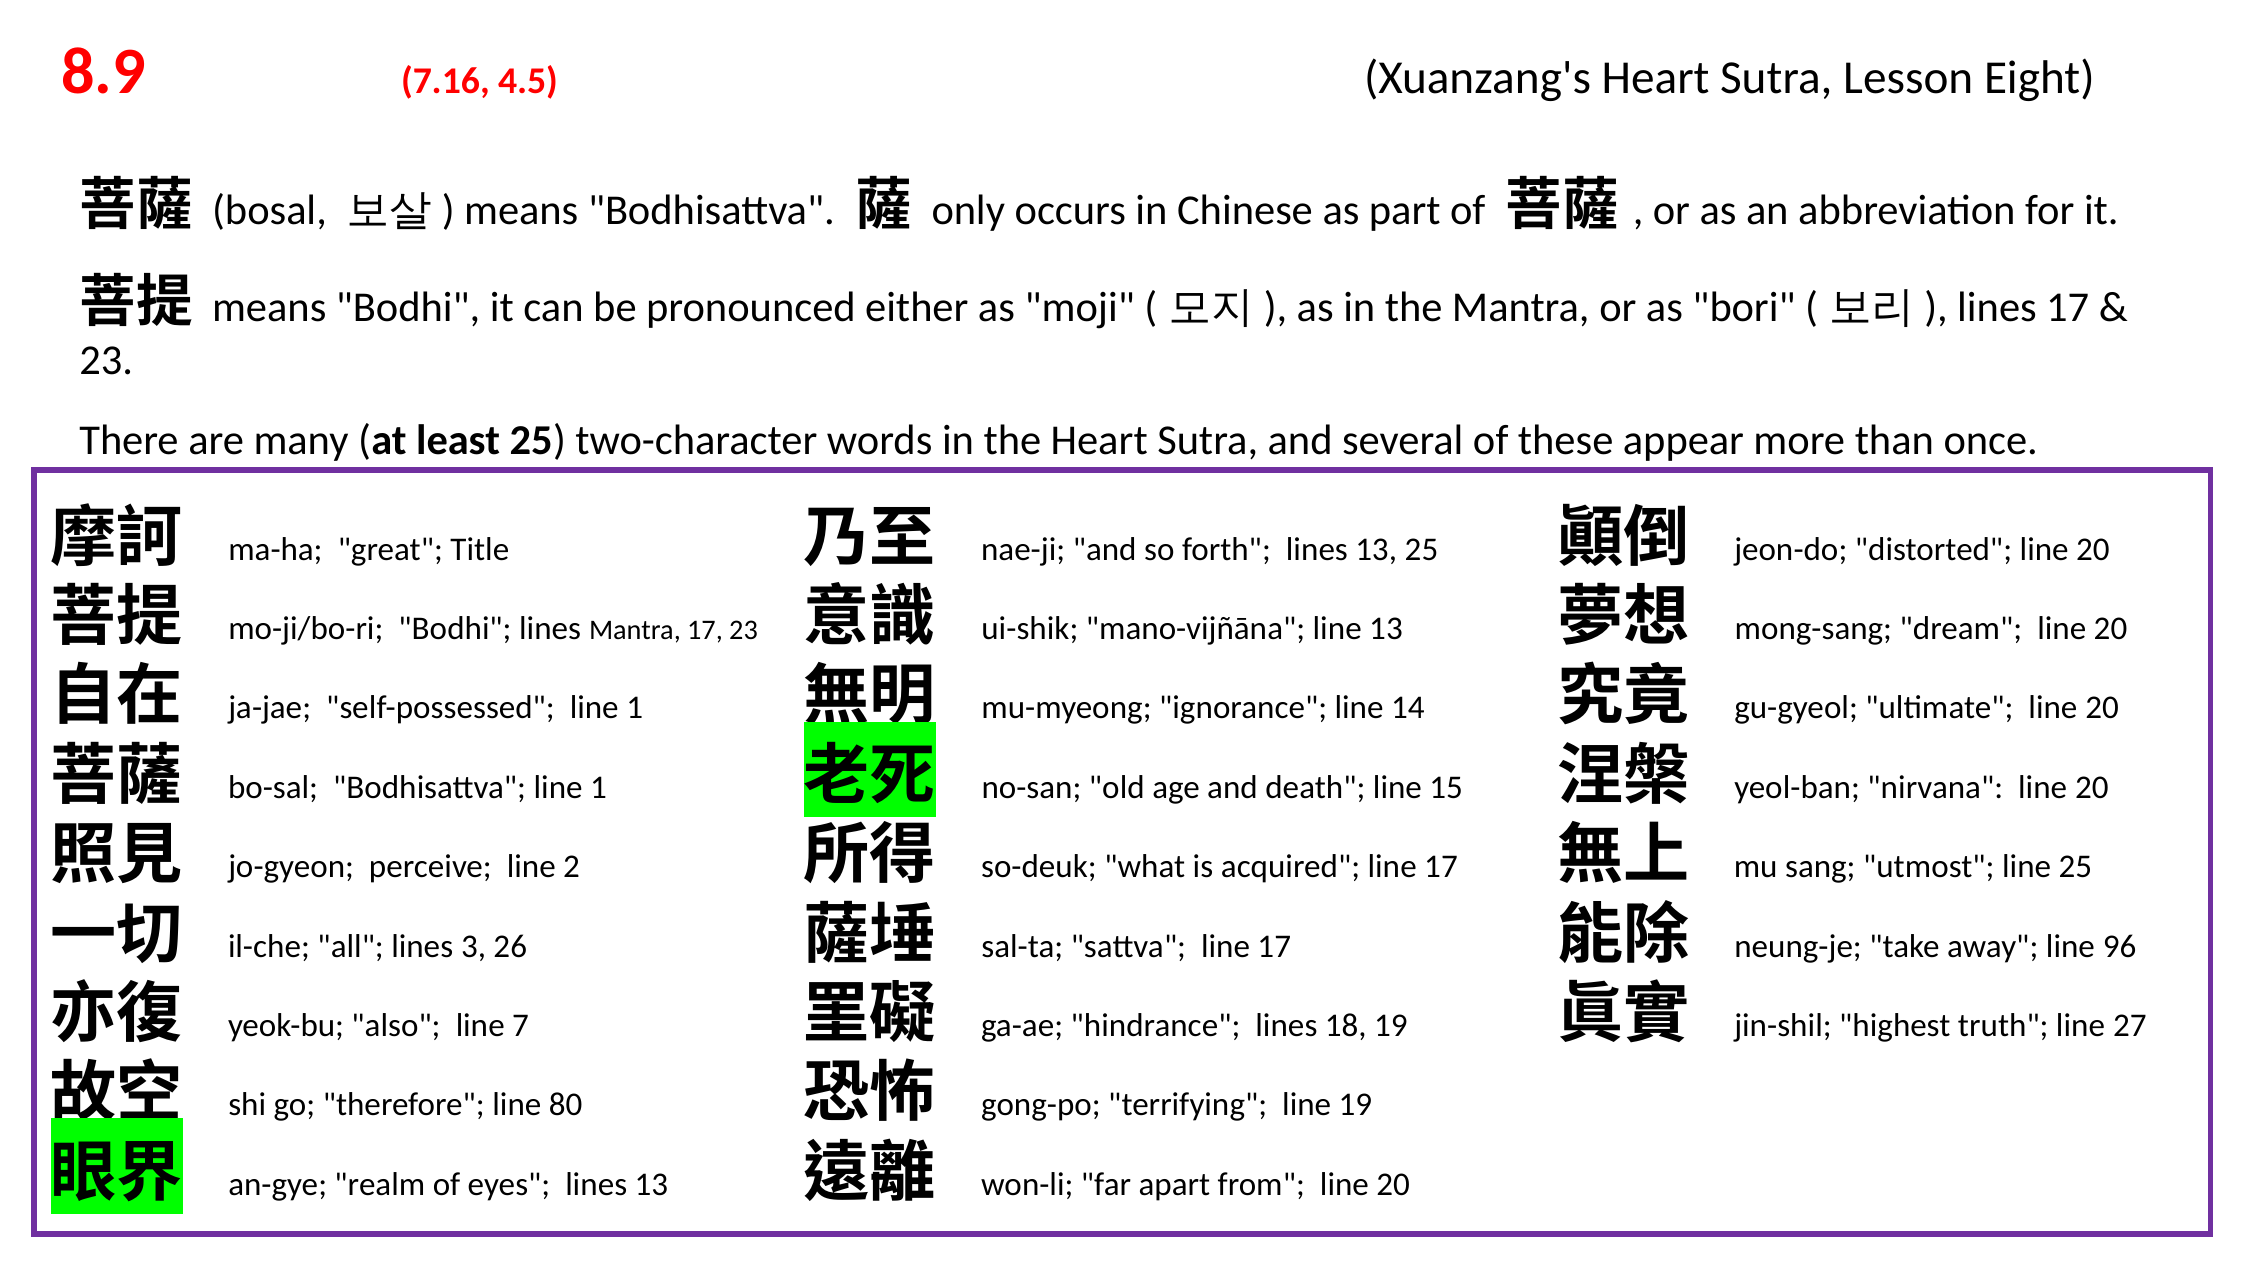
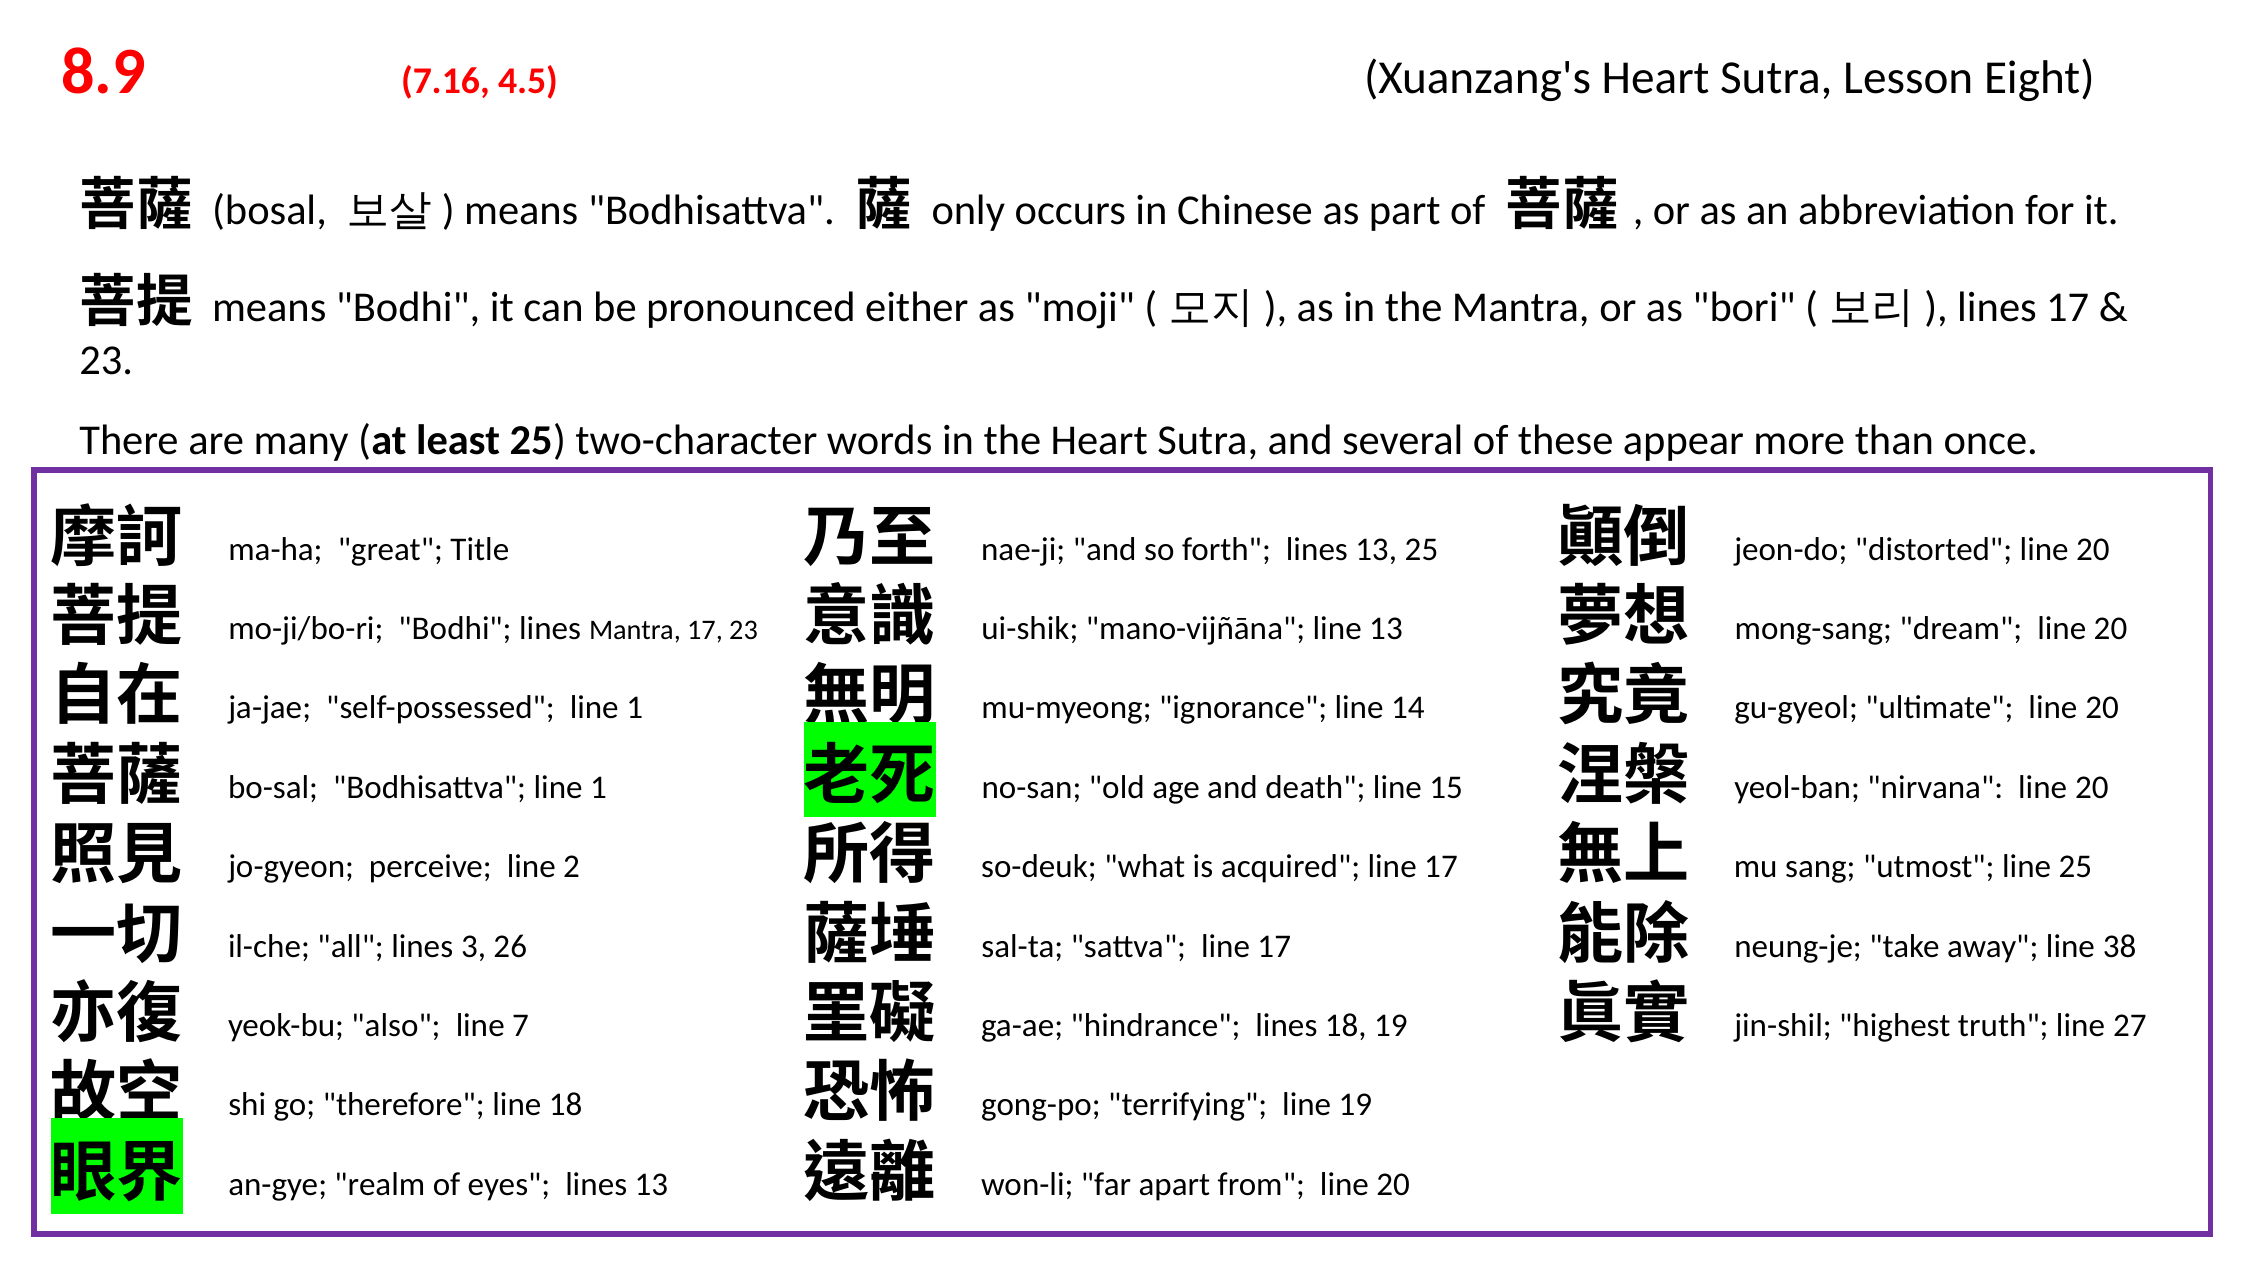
96: 96 -> 38
line 80: 80 -> 18
